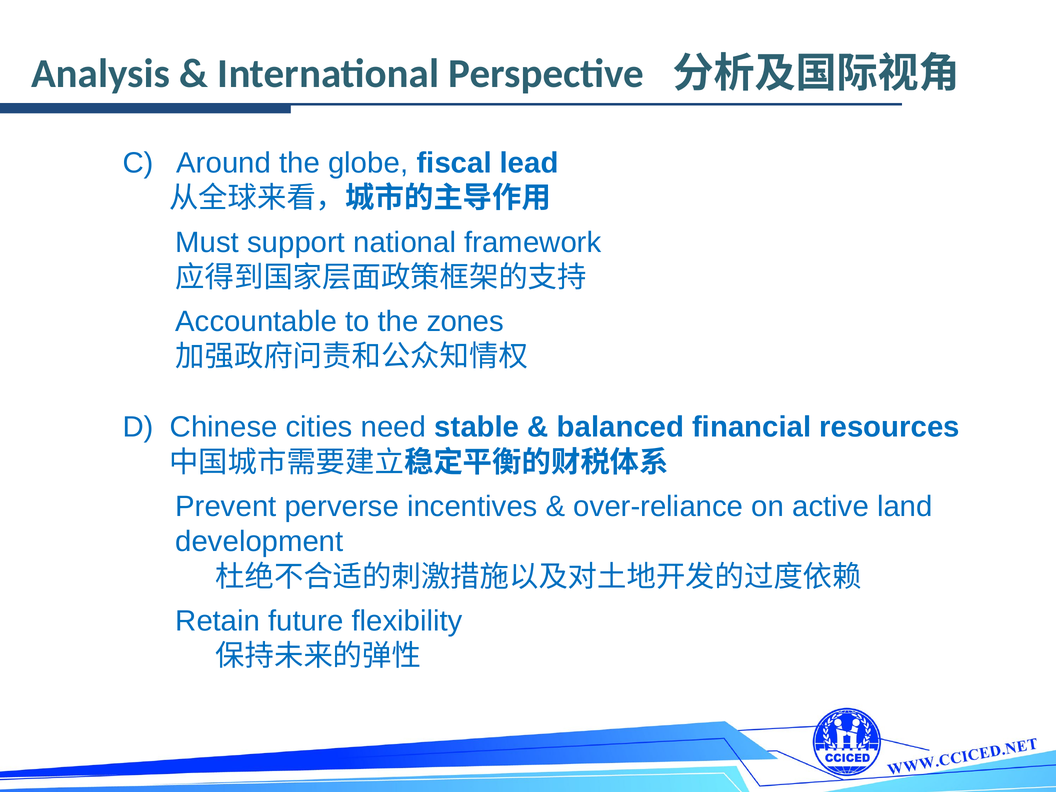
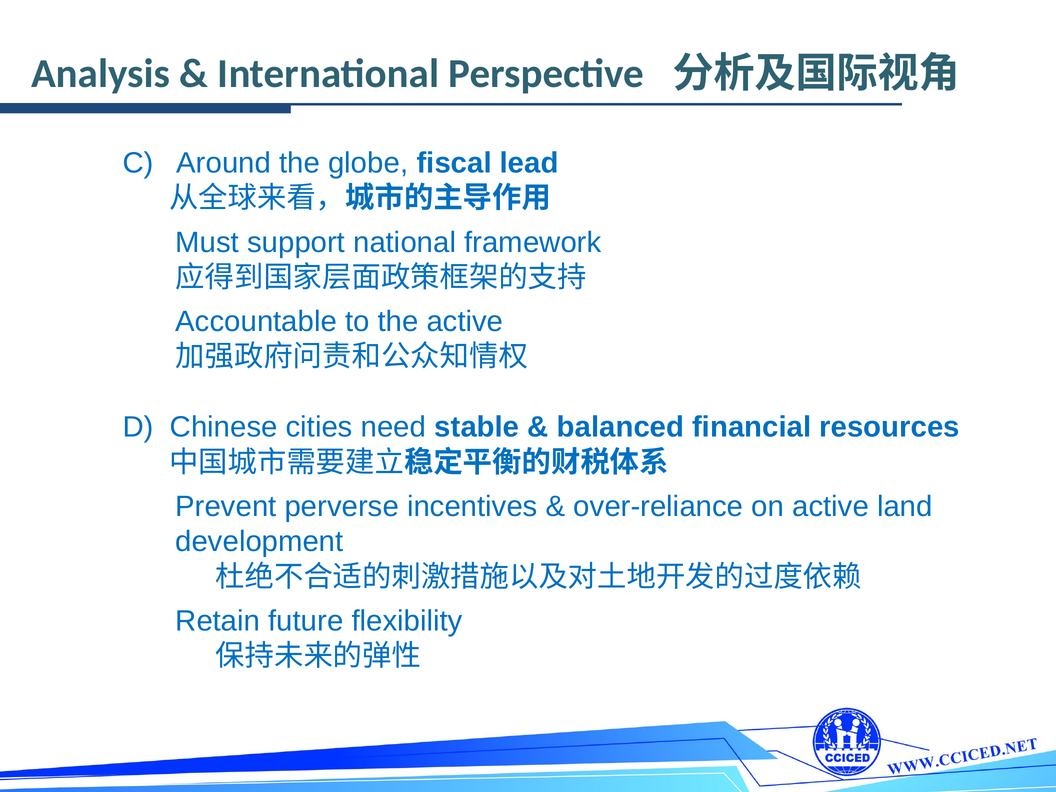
the zones: zones -> active
